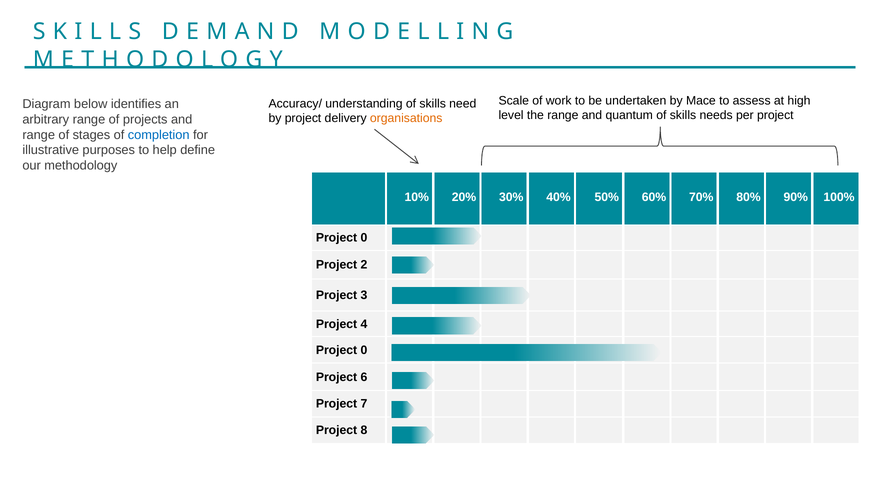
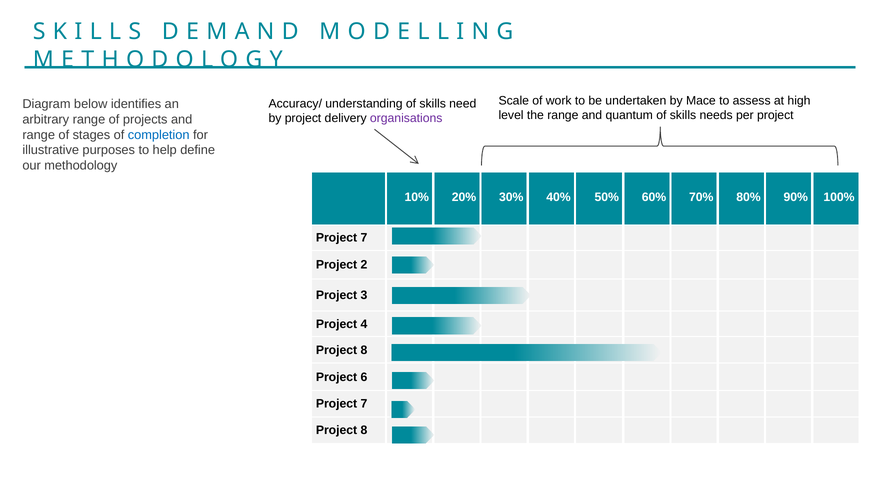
organisations colour: orange -> purple
0 at (364, 238): 0 -> 7
0 at (364, 350): 0 -> 8
